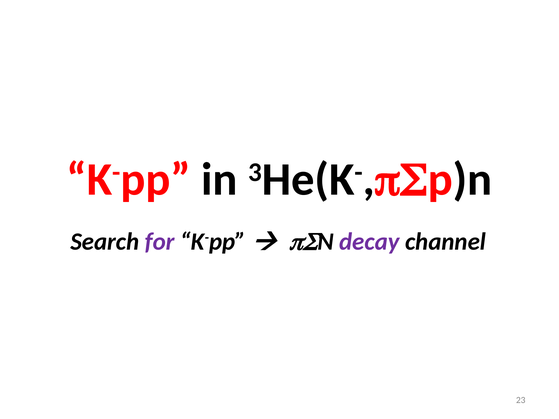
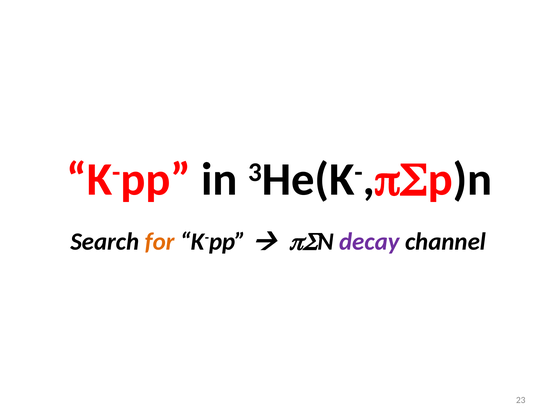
for colour: purple -> orange
